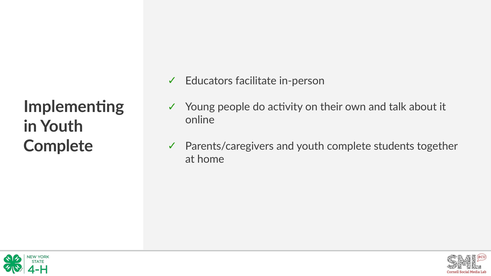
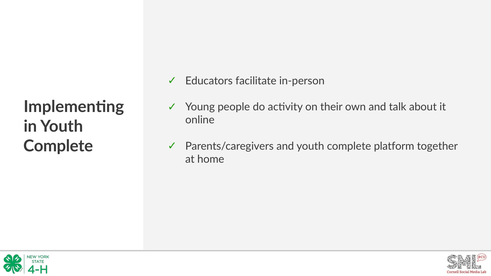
students: students -> platform
